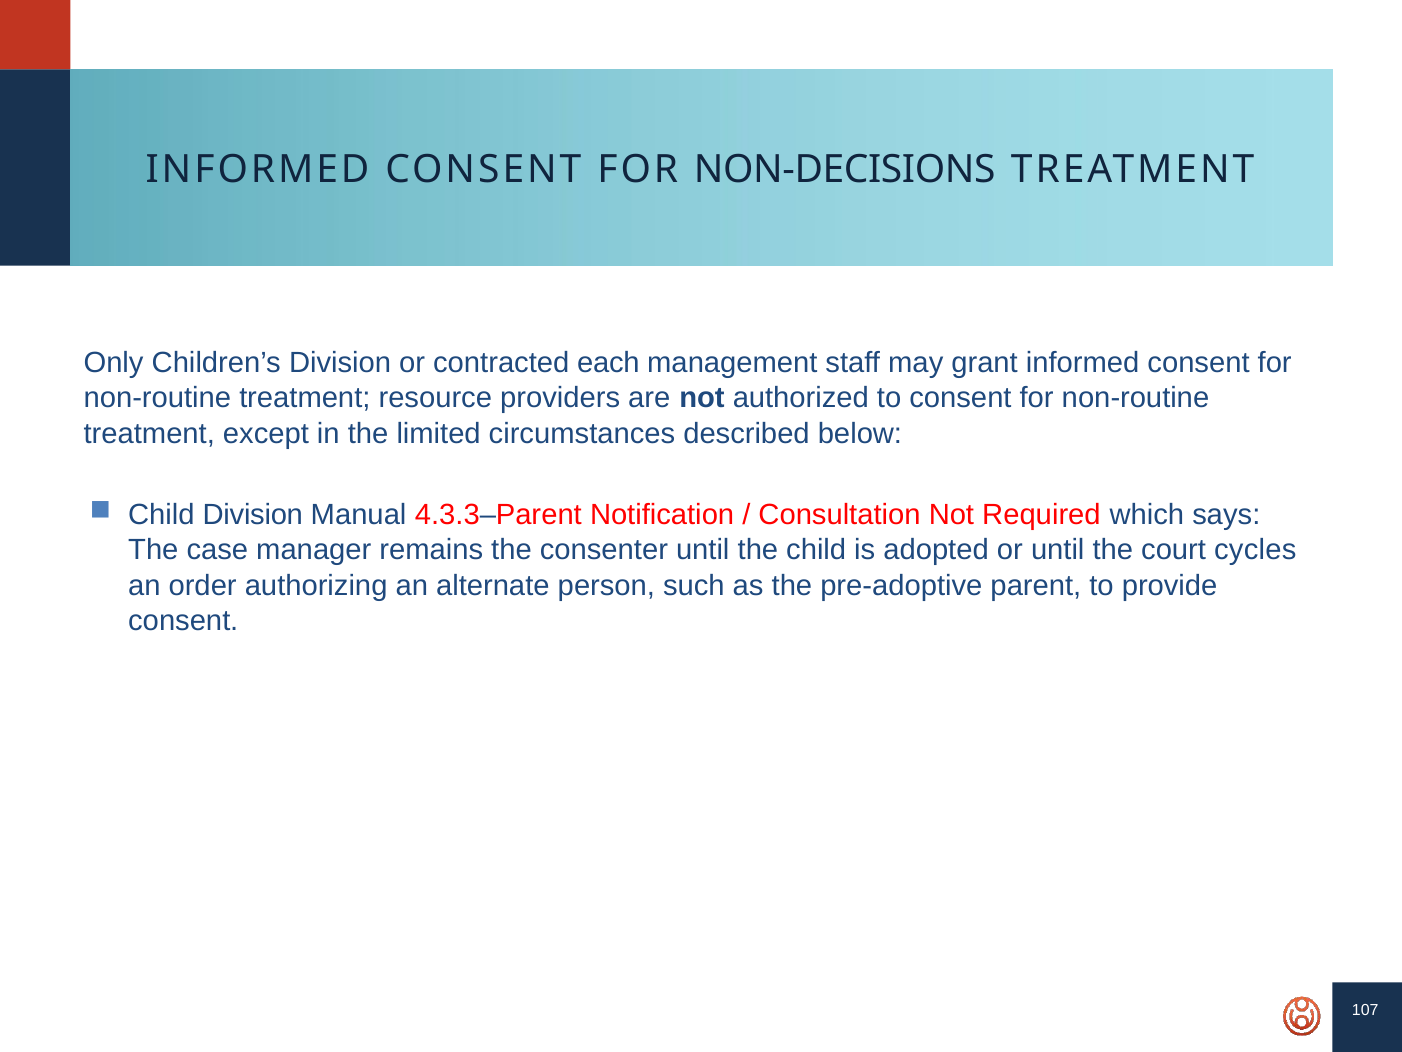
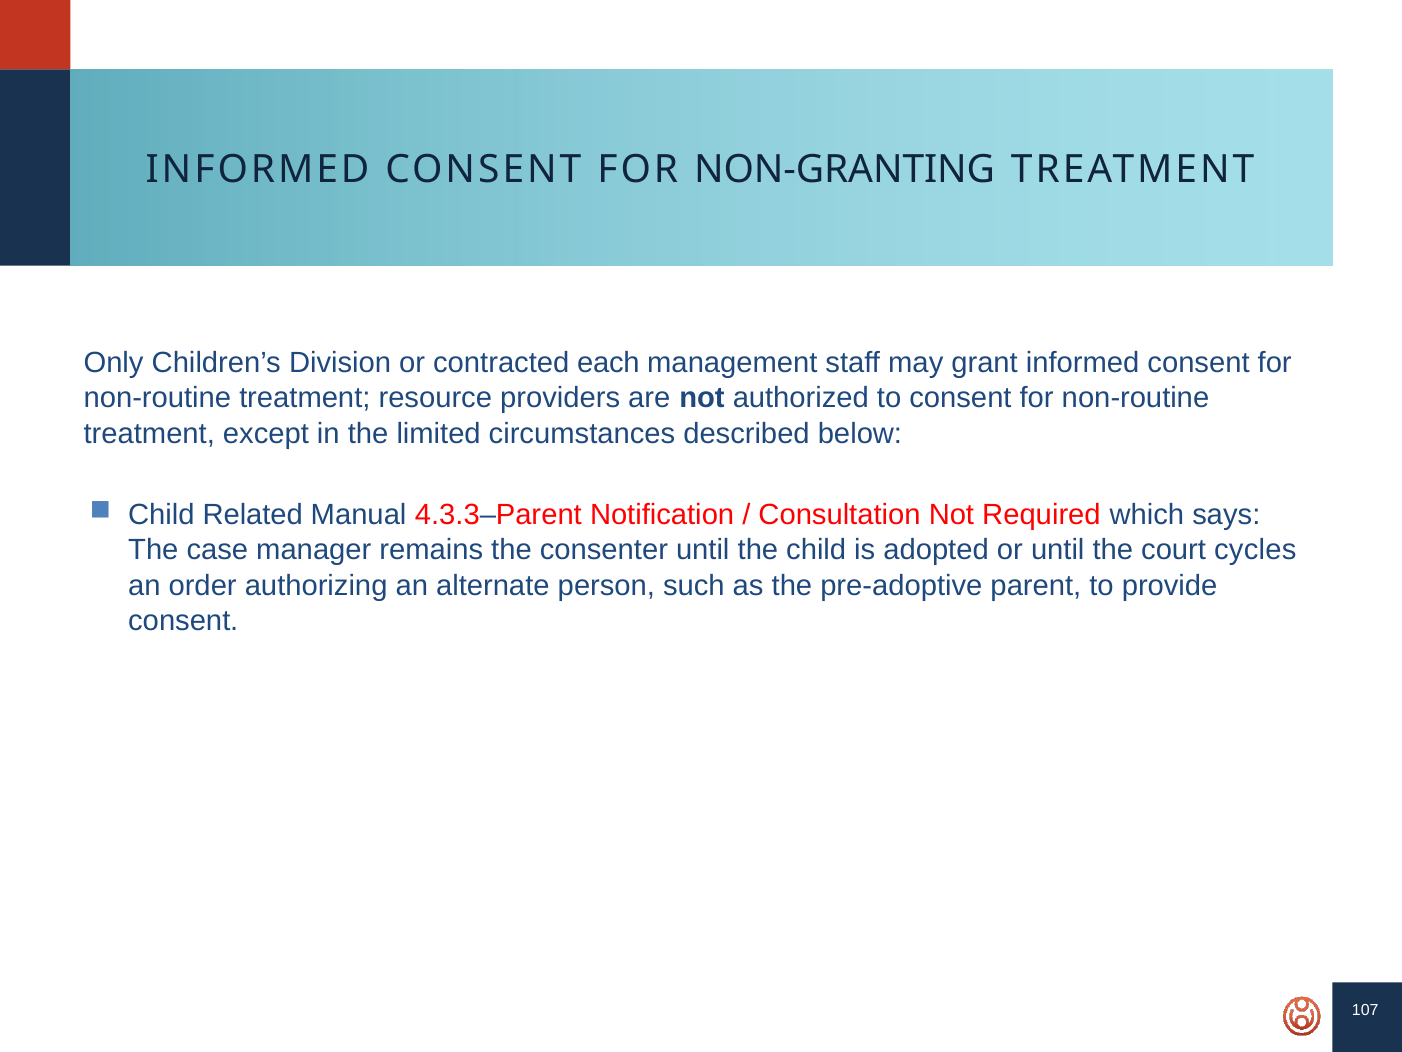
NON-DECISIONS: NON-DECISIONS -> NON-GRANTING
Child Division: Division -> Related
